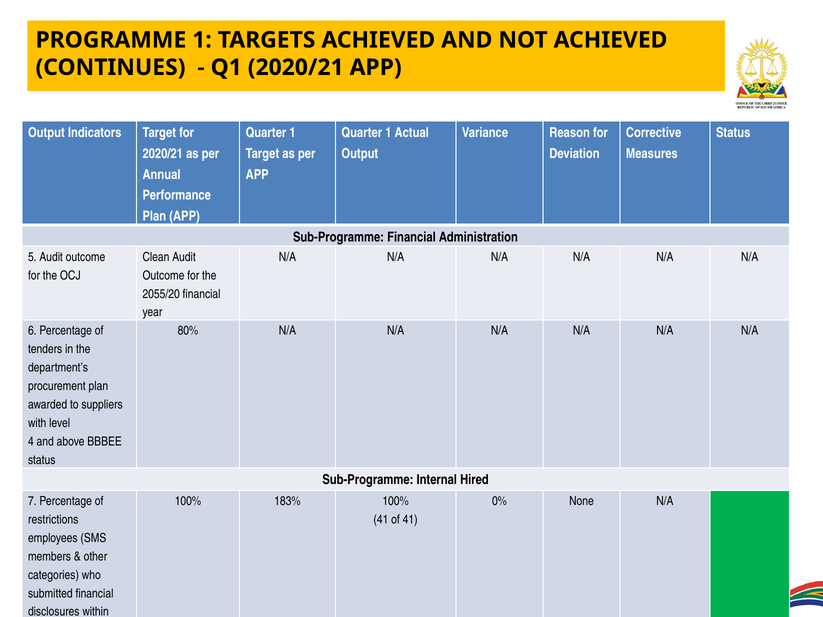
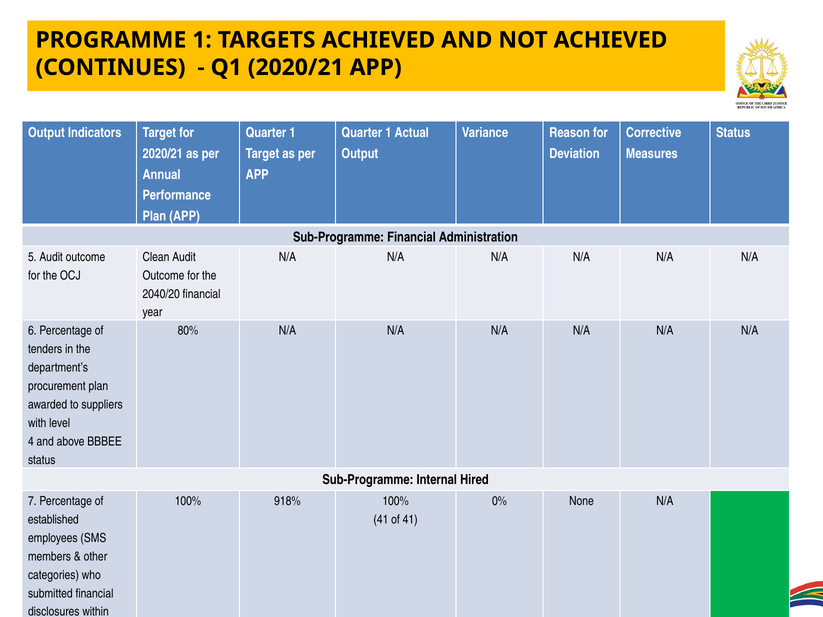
2055/20: 2055/20 -> 2040/20
183%: 183% -> 918%
restrictions: restrictions -> established
